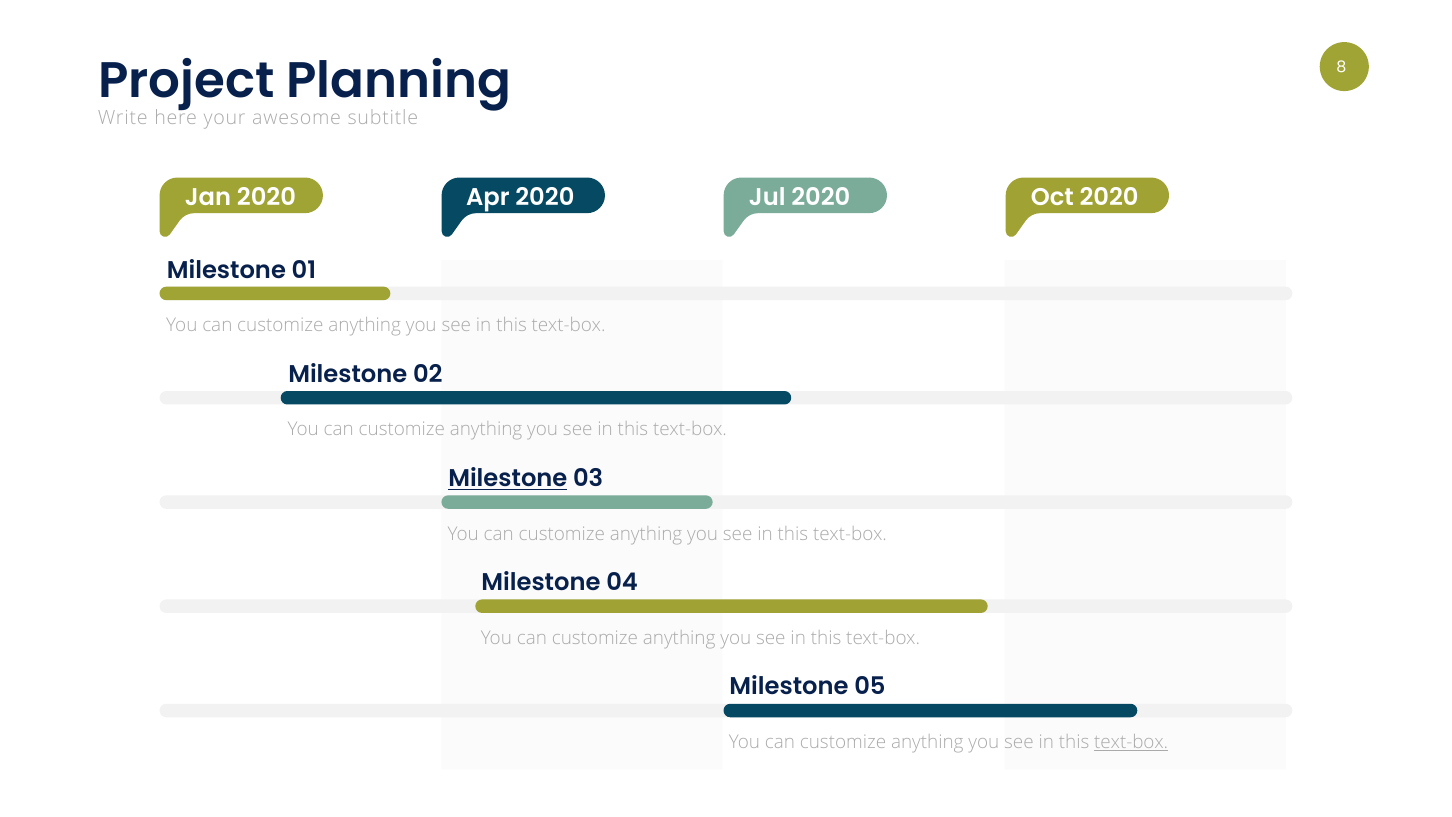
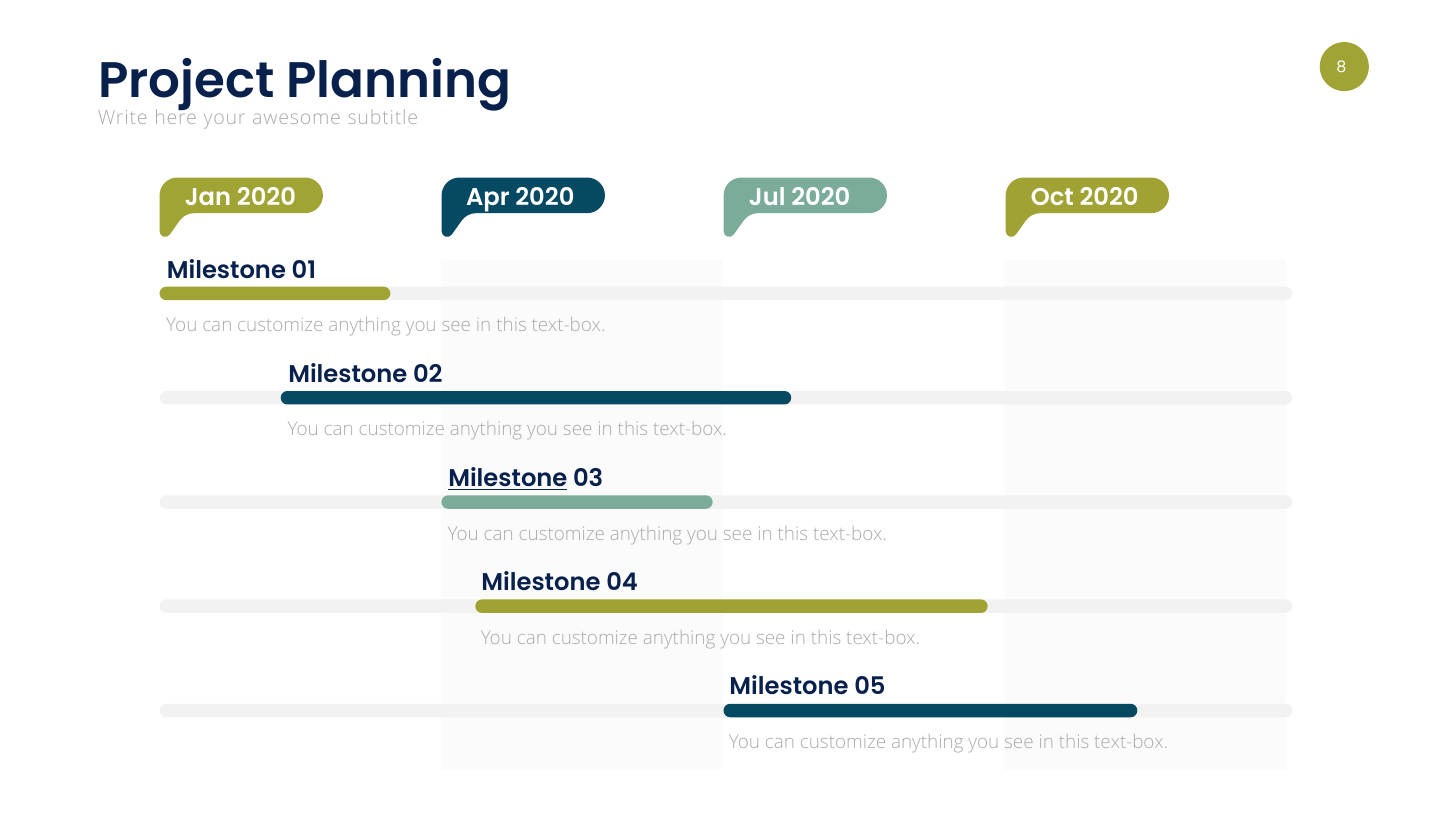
text-box at (1131, 742) underline: present -> none
